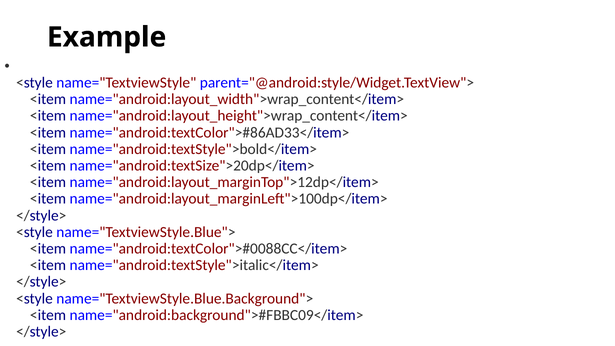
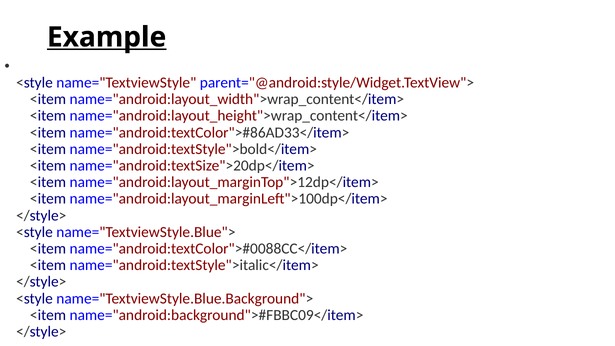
Example underline: none -> present
